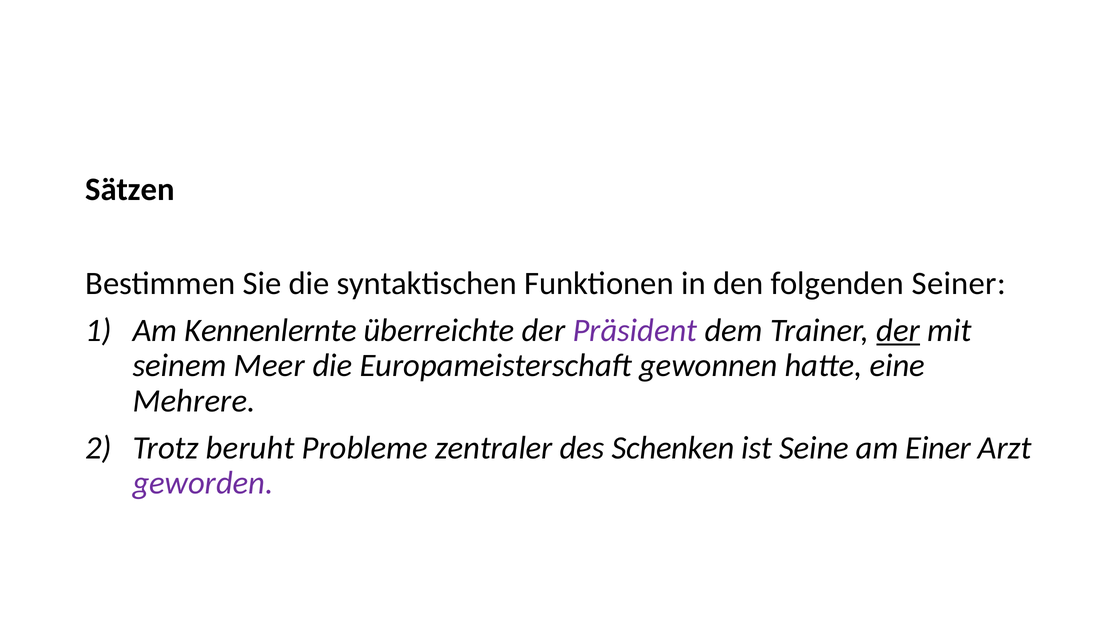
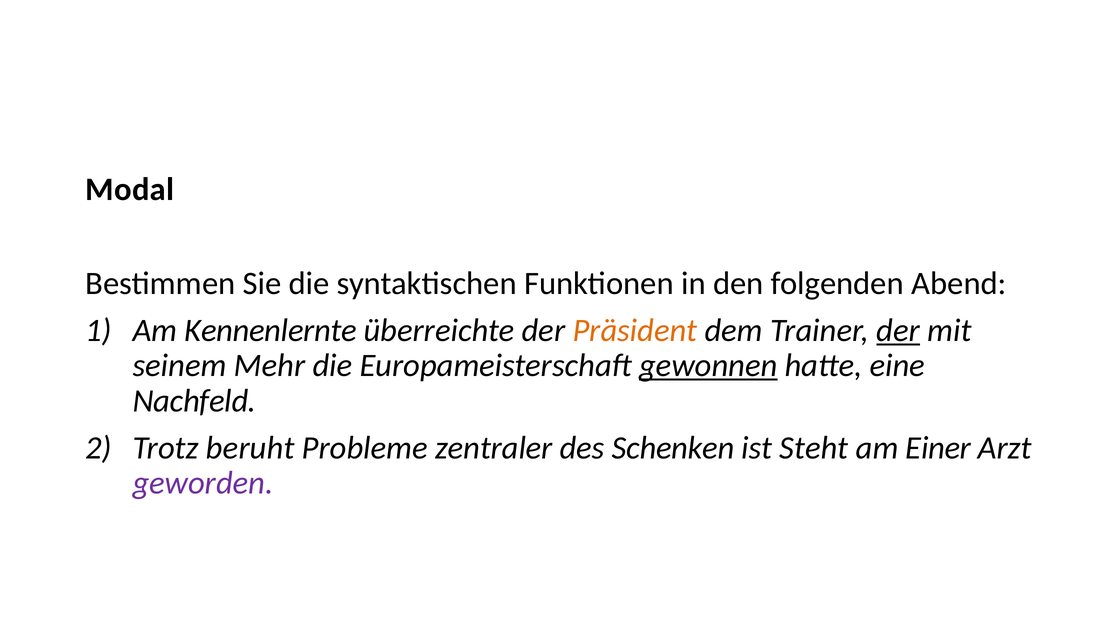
Sätzen: Sätzen -> Modal
Seiner: Seiner -> Abend
Präsident colour: purple -> orange
Meer: Meer -> Mehr
gewonnen underline: none -> present
Mehrere: Mehrere -> Nachfeld
Seine: Seine -> Steht
